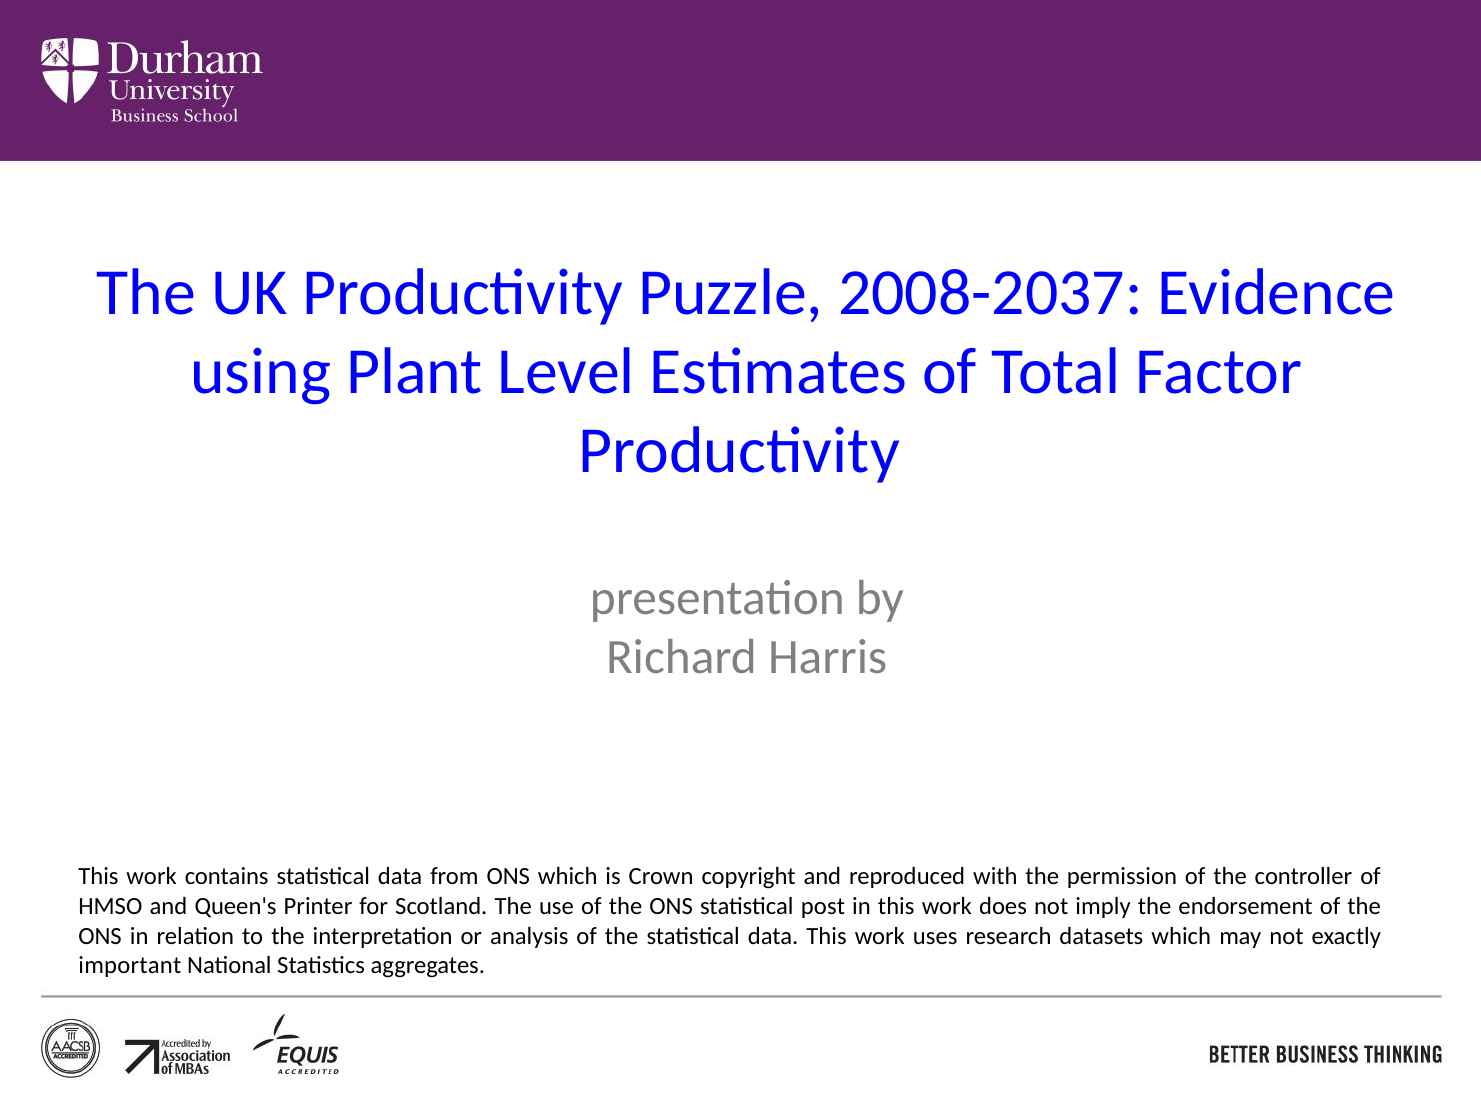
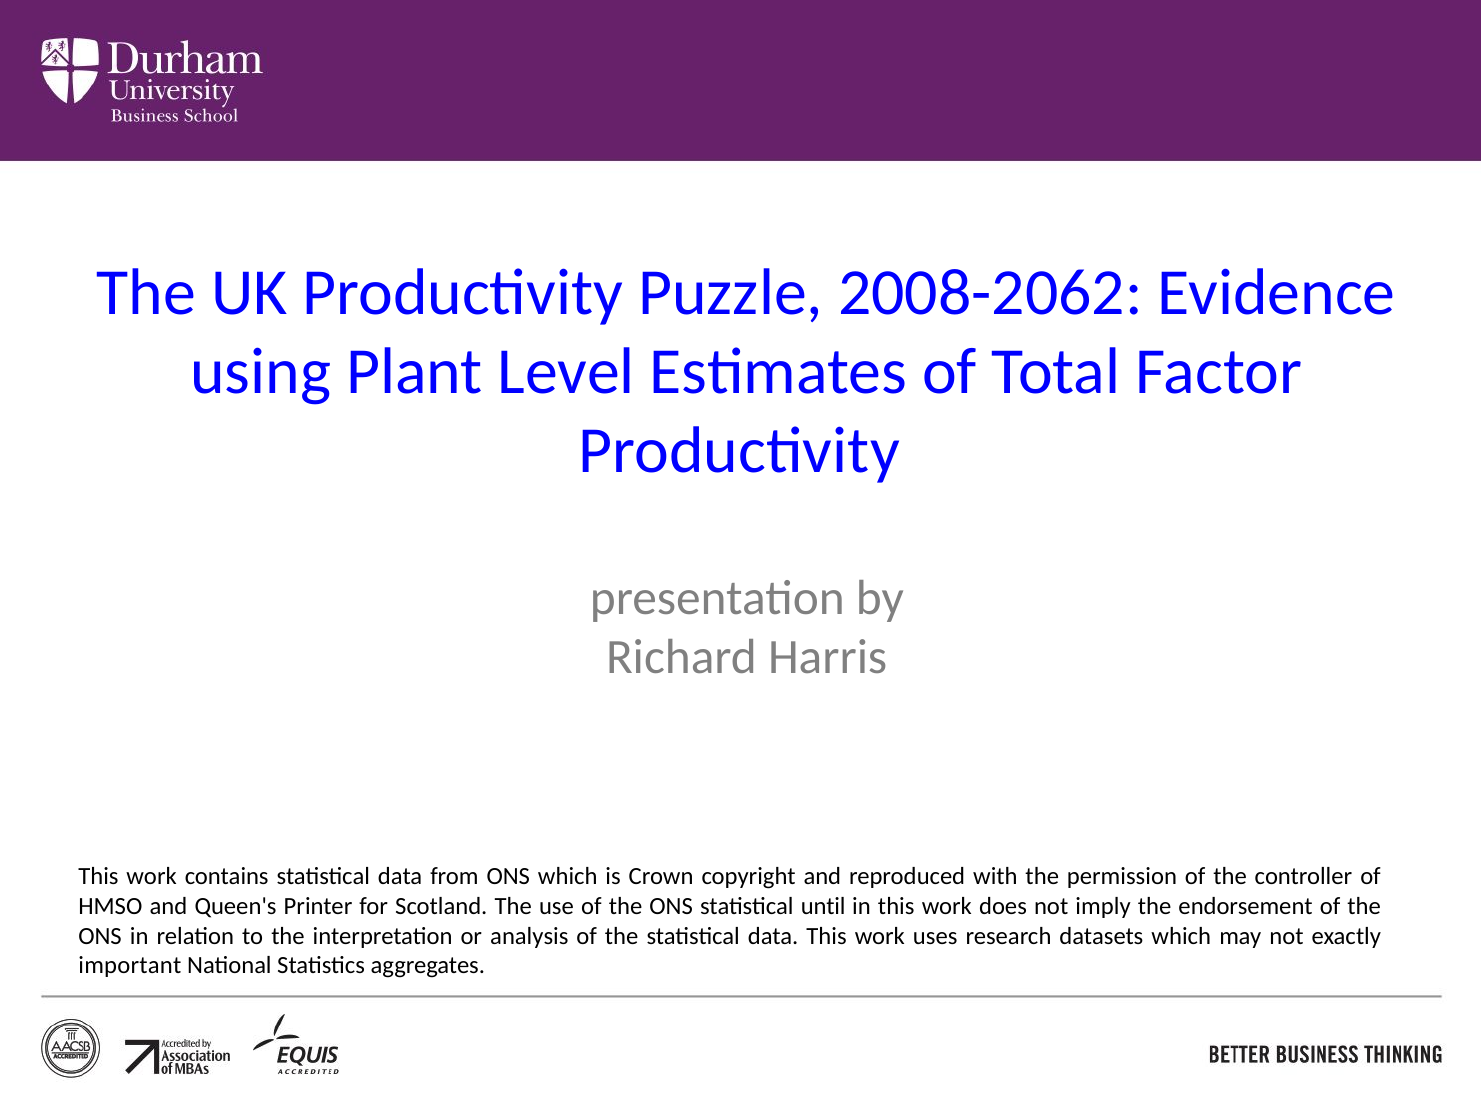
2008-2037: 2008-2037 -> 2008-2062
post: post -> until
